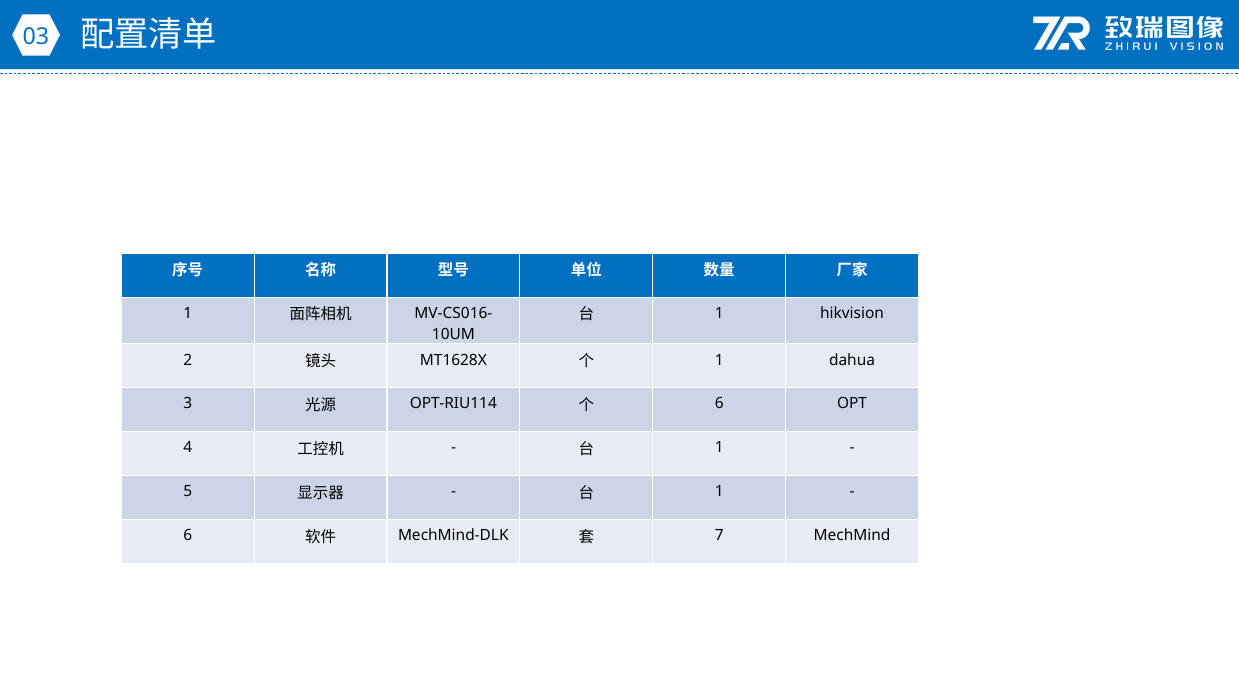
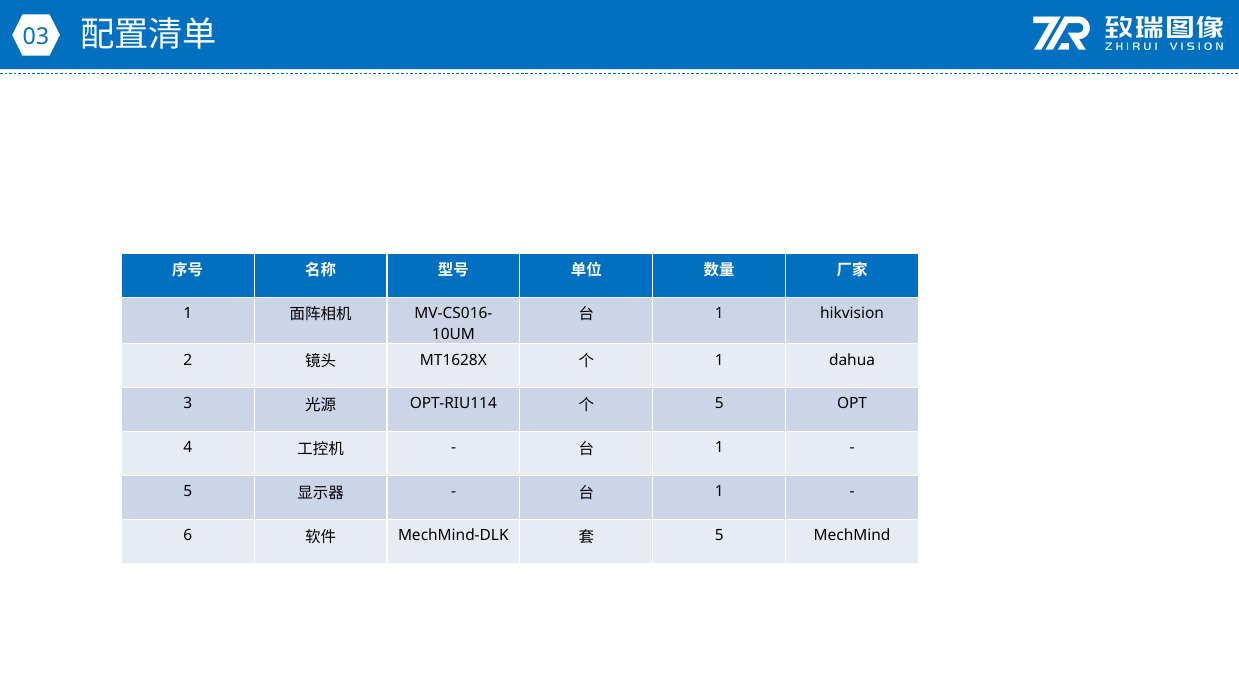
6 at (719, 404): 6 -> 5
7 at (719, 535): 7 -> 5
